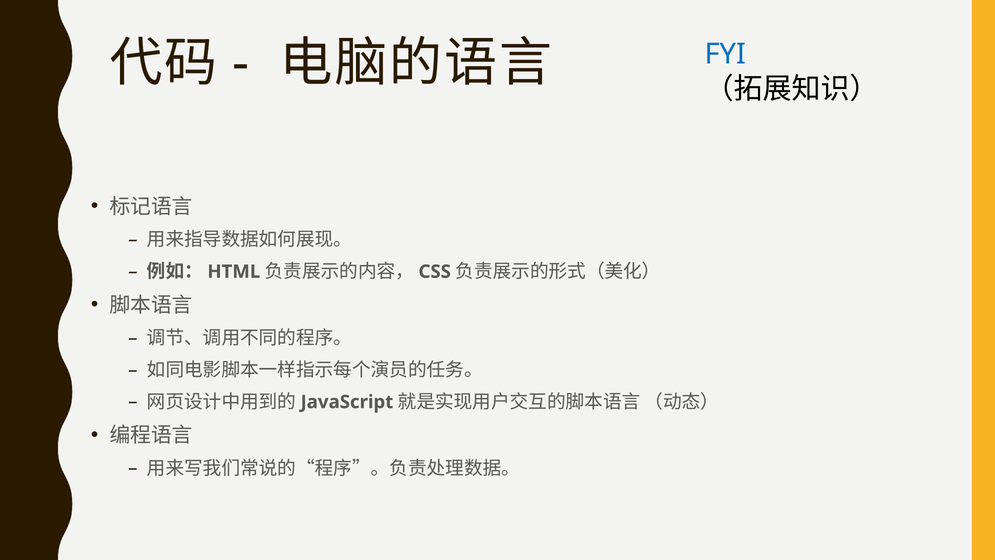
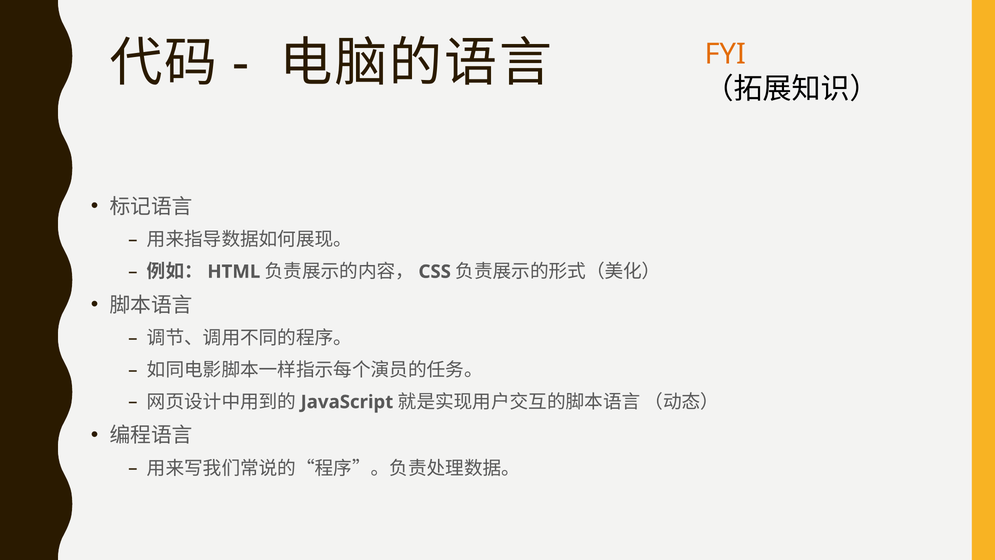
FYI colour: blue -> orange
